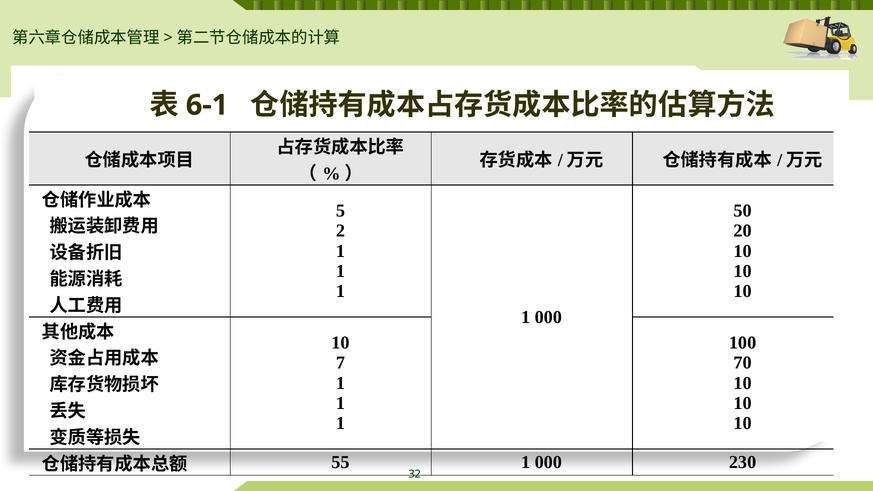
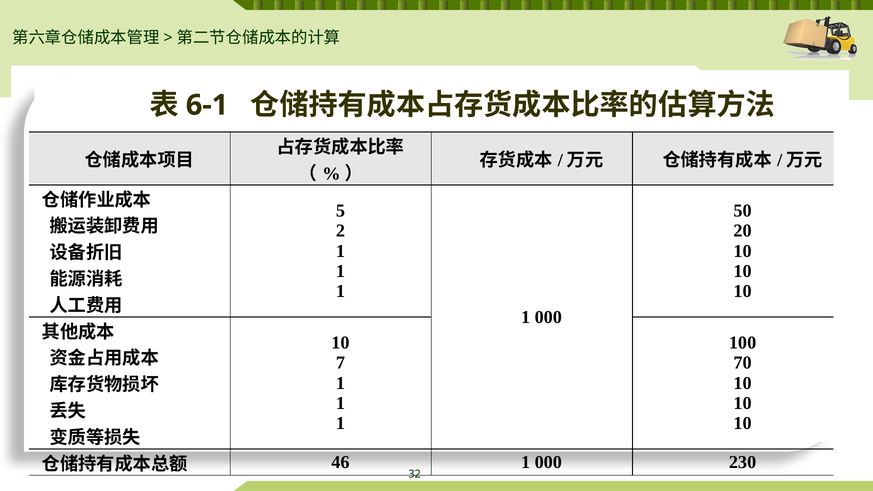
55: 55 -> 46
